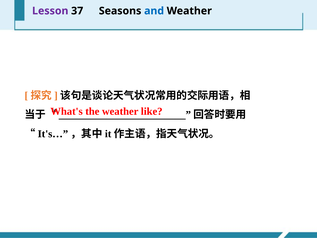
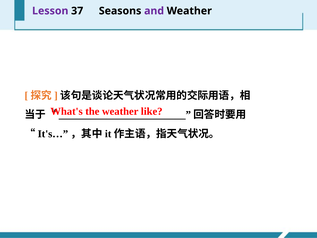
and colour: blue -> purple
